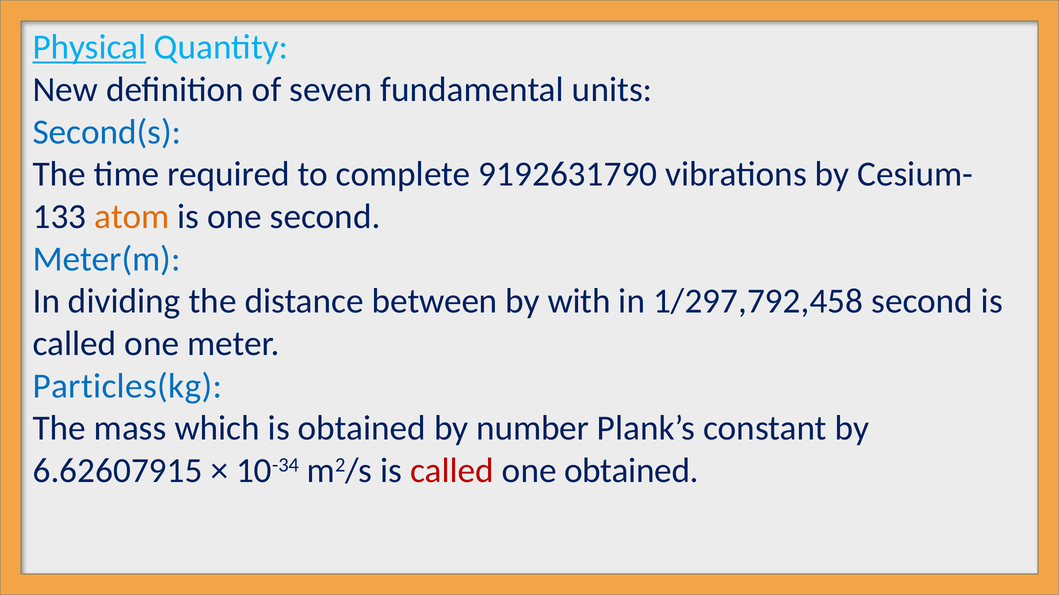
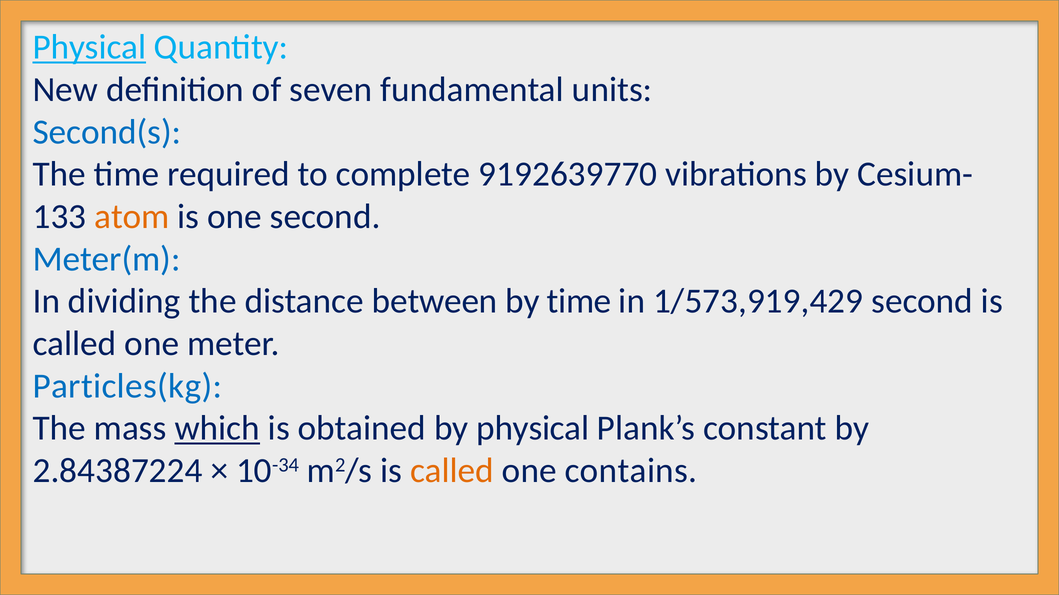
9192631790: 9192631790 -> 9192639770
by with: with -> time
1/297,792,458: 1/297,792,458 -> 1/573,919,429
which underline: none -> present
by number: number -> physical
6.62607915: 6.62607915 -> 2.84387224
called at (452, 471) colour: red -> orange
one obtained: obtained -> contains
